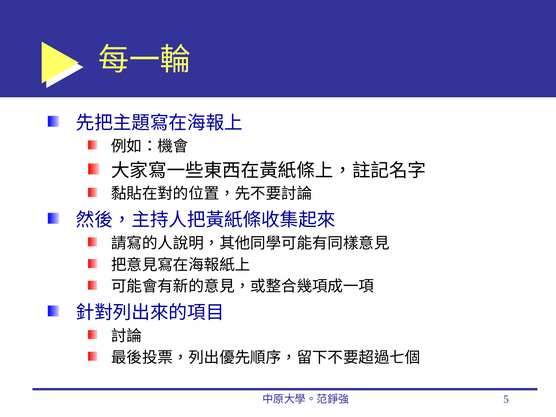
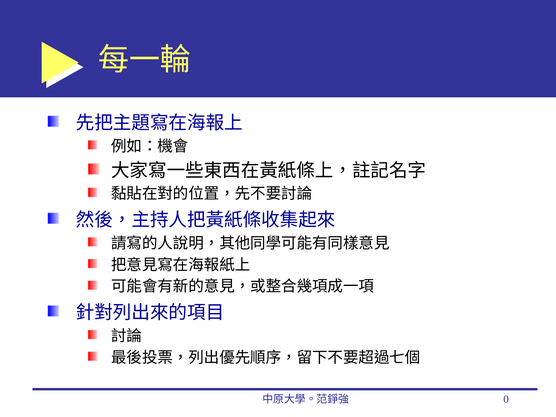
5: 5 -> 0
